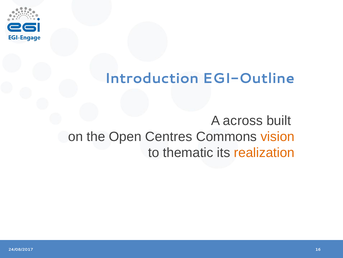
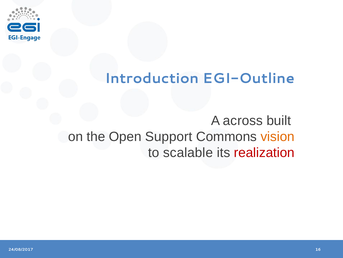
Centres: Centres -> Support
thematic: thematic -> scalable
realization colour: orange -> red
